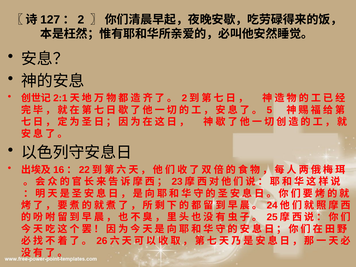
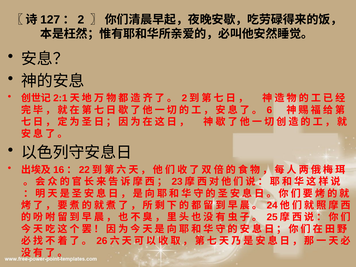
5: 5 -> 6
